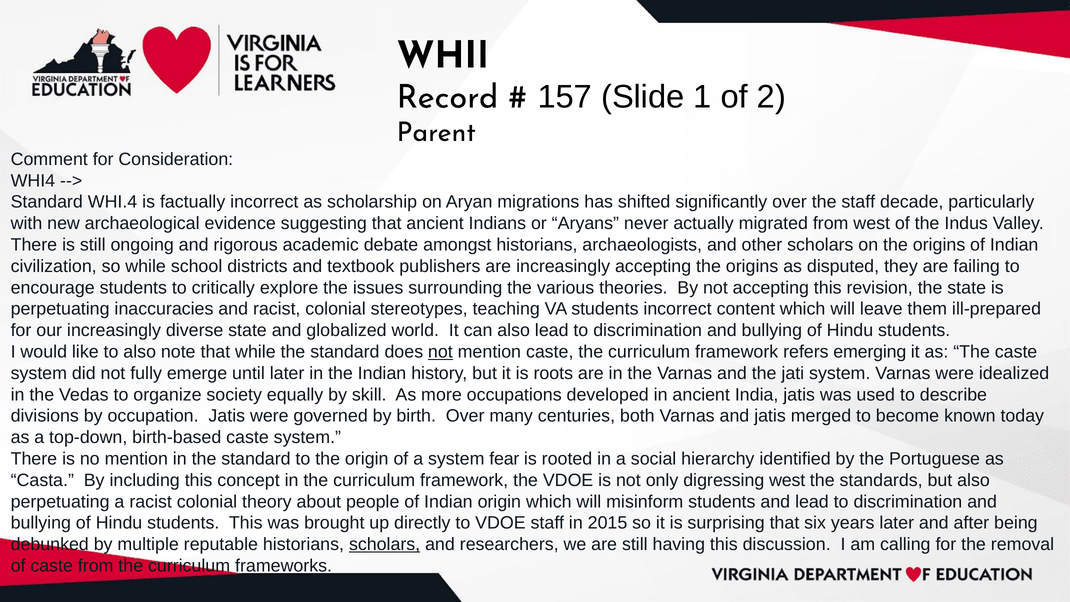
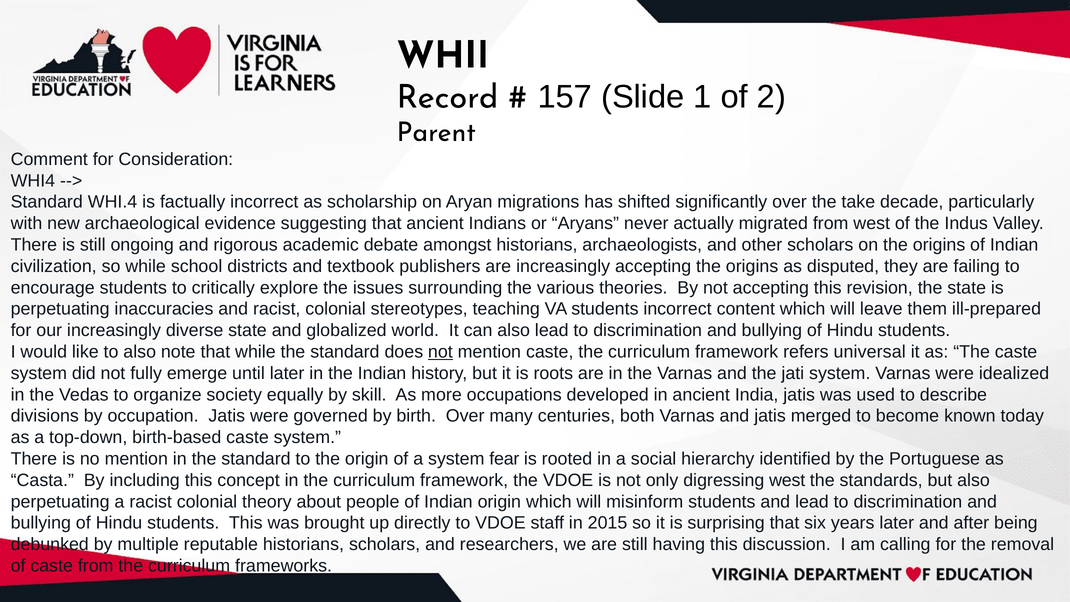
the staff: staff -> take
emerging: emerging -> universal
scholars at (385, 544) underline: present -> none
